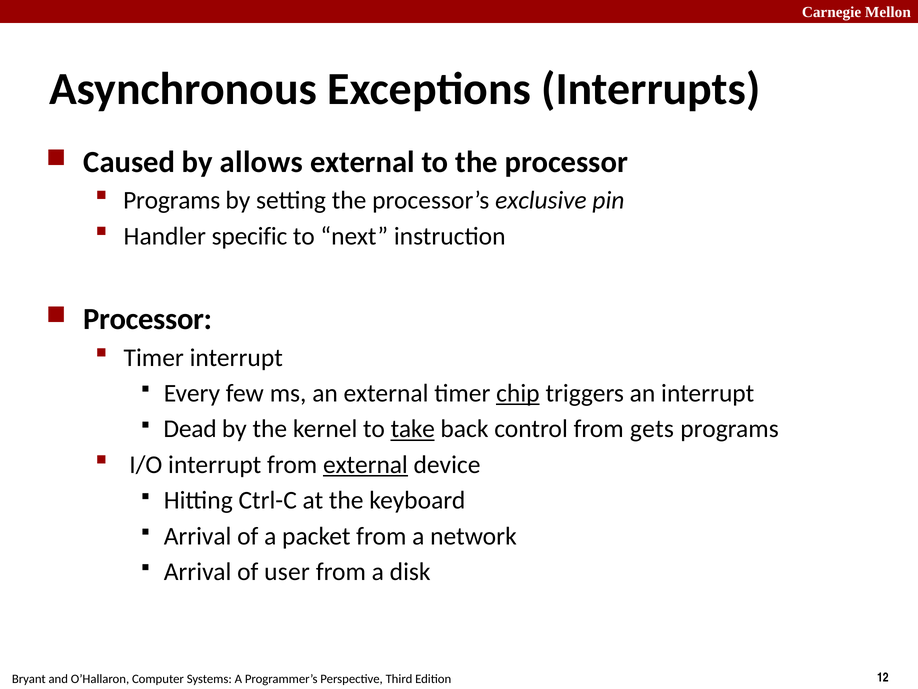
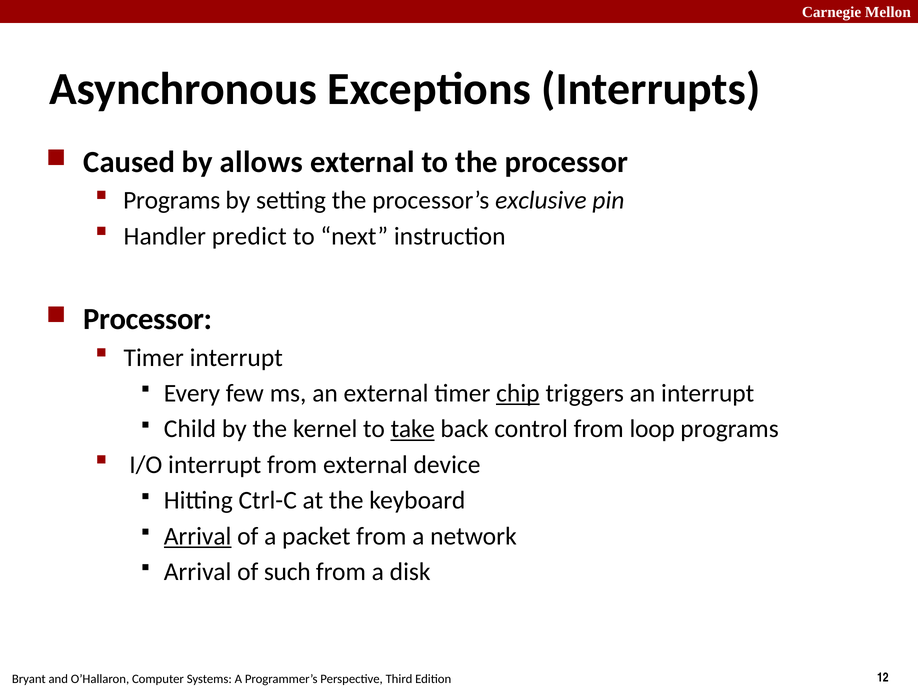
specific: specific -> predict
Dead: Dead -> Child
gets: gets -> loop
external at (365, 464) underline: present -> none
Arrival at (198, 536) underline: none -> present
user: user -> such
